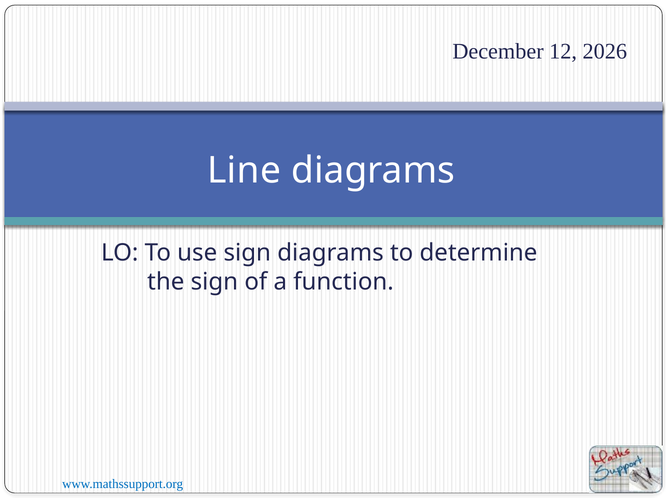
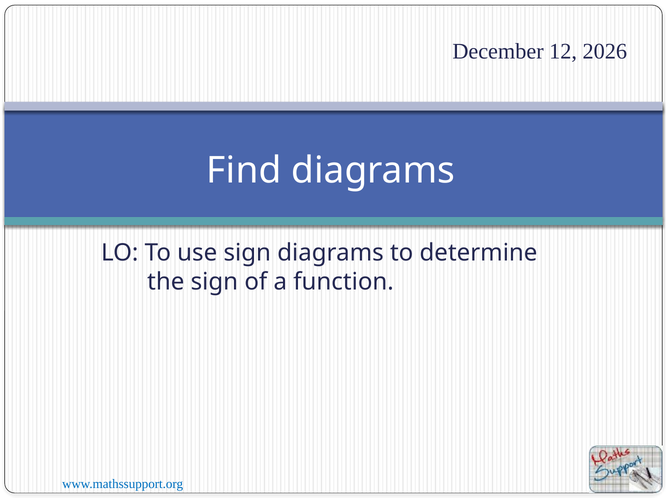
Line: Line -> Find
